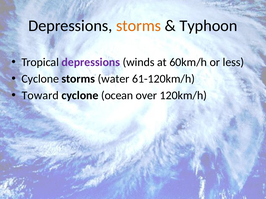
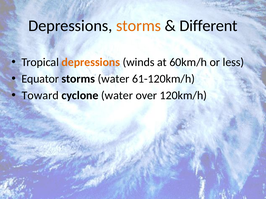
Typhoon: Typhoon -> Different
depressions at (91, 62) colour: purple -> orange
Cyclone at (40, 79): Cyclone -> Equator
cyclone ocean: ocean -> water
